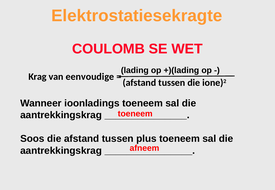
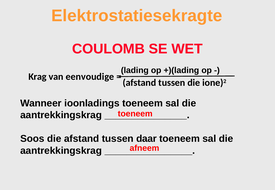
plus: plus -> daar
